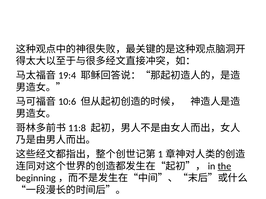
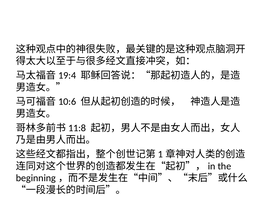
the underline: present -> none
